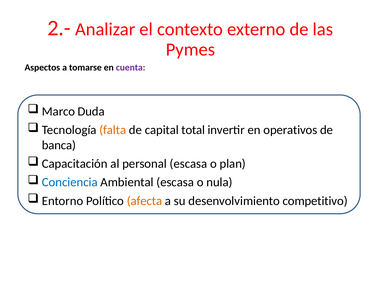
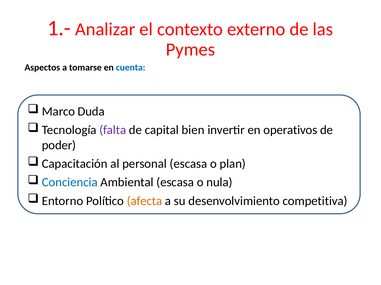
2.-: 2.- -> 1.-
cuenta colour: purple -> blue
falta colour: orange -> purple
total: total -> bien
banca: banca -> poder
competitivo: competitivo -> competitiva
